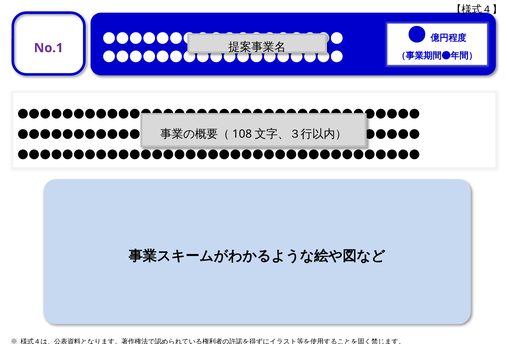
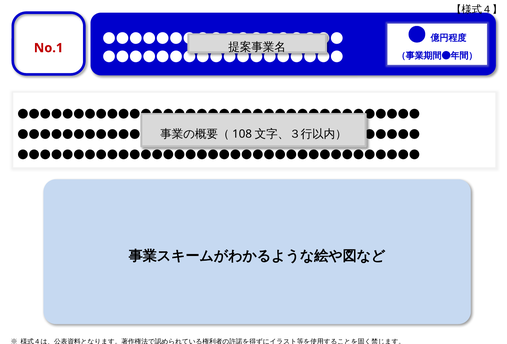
No.1 colour: purple -> red
